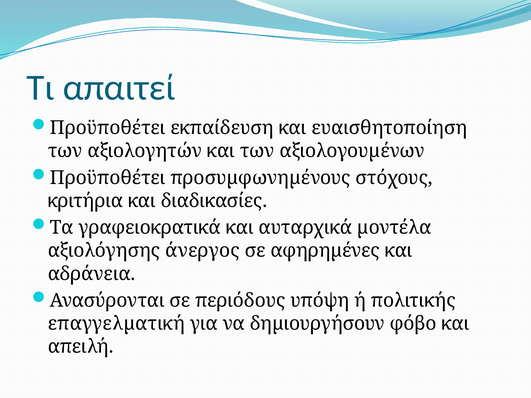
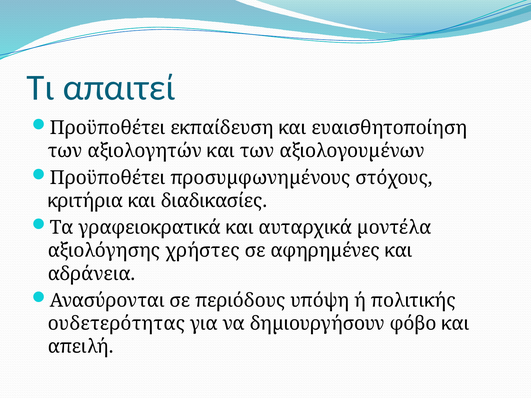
άνεργος: άνεργος -> χρήστες
επαγγελµατική: επαγγελµατική -> ουδετερότητας
